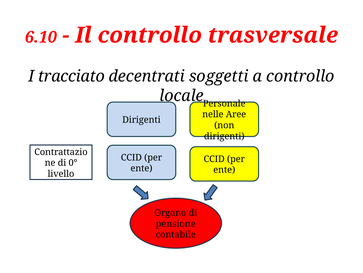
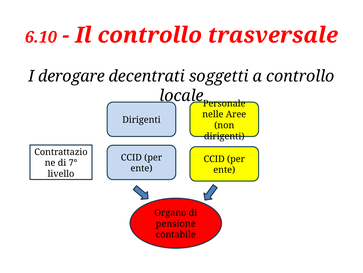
tracciato: tracciato -> derogare
0°: 0° -> 7°
